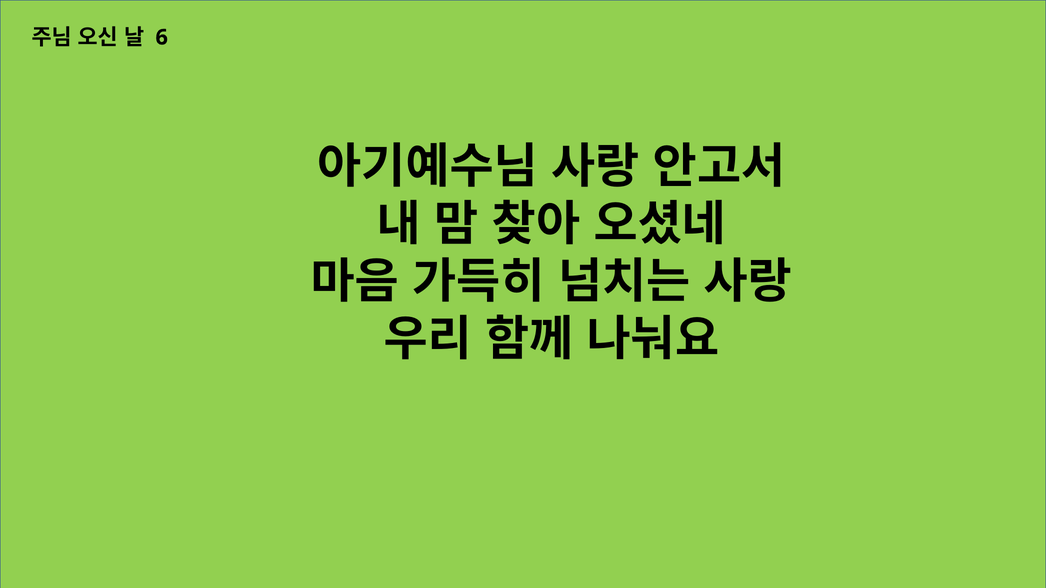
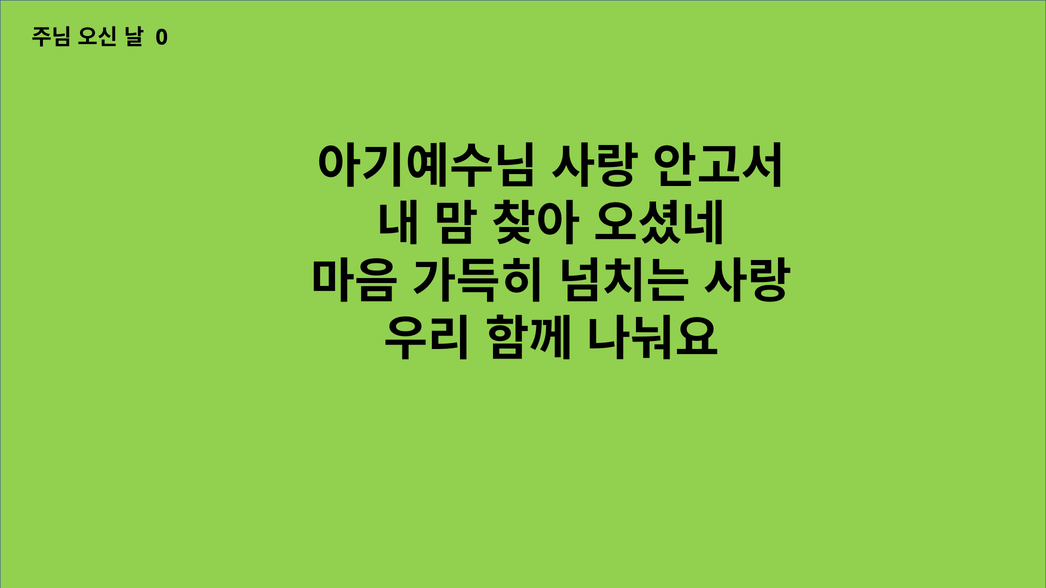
6: 6 -> 0
